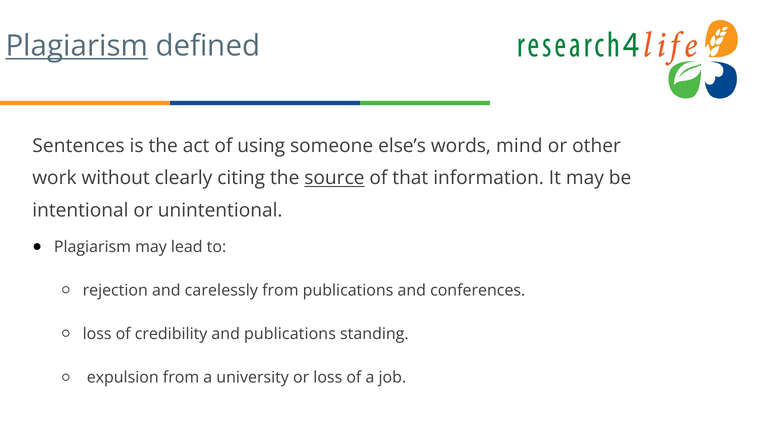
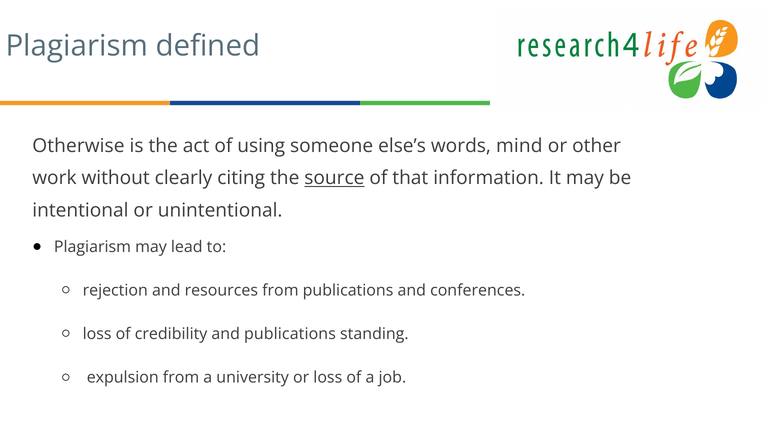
Plagiarism at (77, 46) underline: present -> none
Sentences: Sentences -> Otherwise
carelessly: carelessly -> resources
